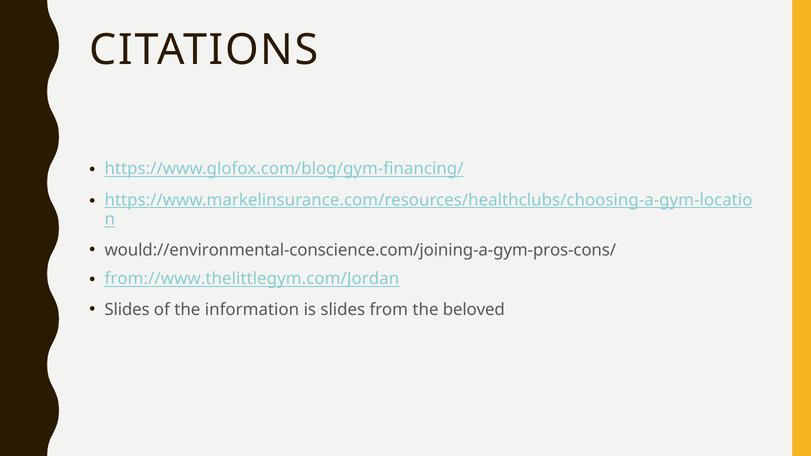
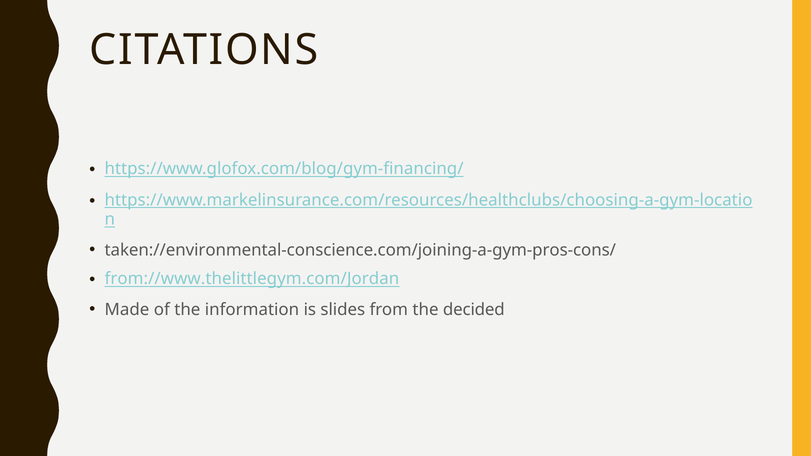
would://environmental-conscience.com/joining-a-gym-pros-cons/: would://environmental-conscience.com/joining-a-gym-pros-cons/ -> taken://environmental-conscience.com/joining-a-gym-pros-cons/
Slides at (127, 310): Slides -> Made
beloved: beloved -> decided
